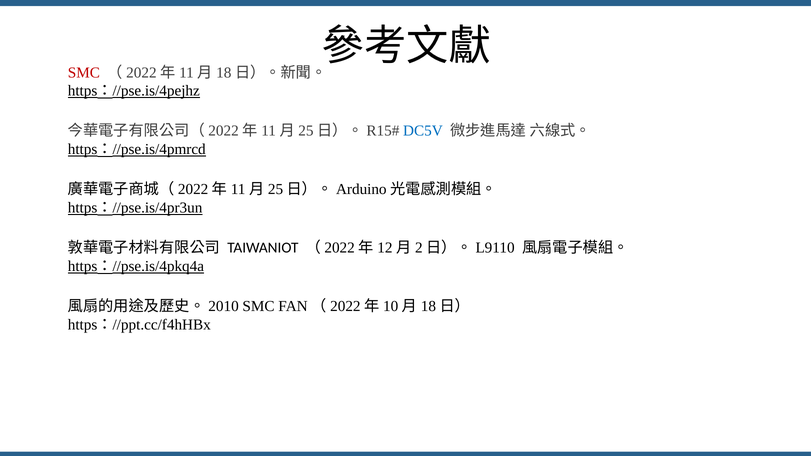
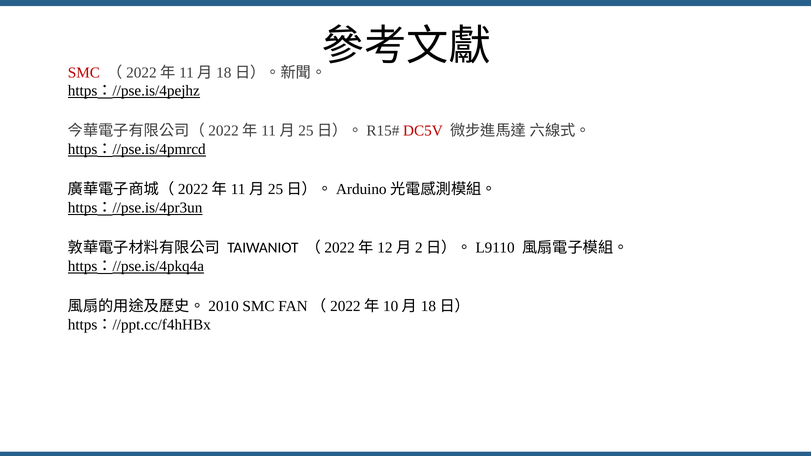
DC5V colour: blue -> red
